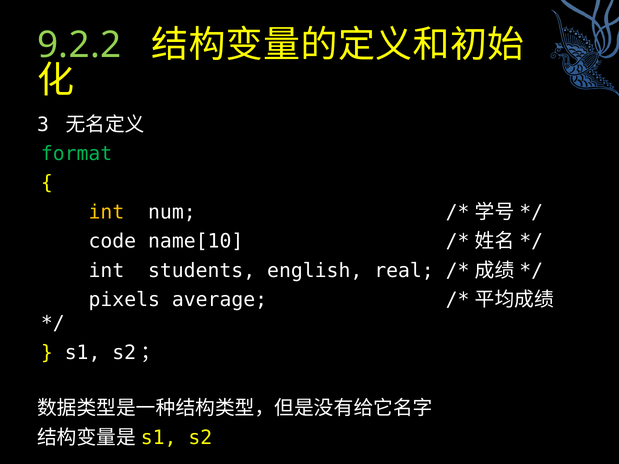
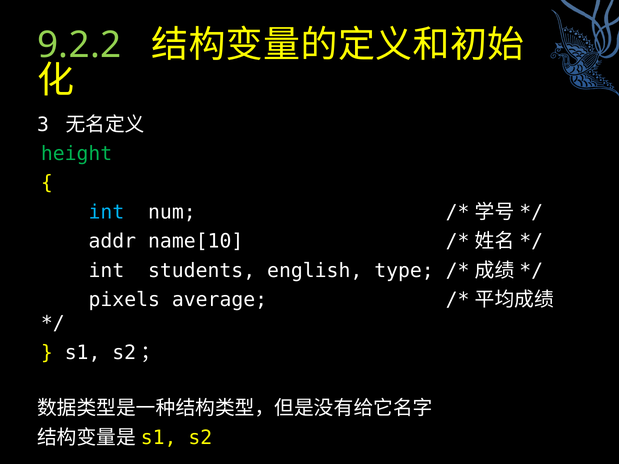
format: format -> height
int at (106, 212) colour: yellow -> light blue
code: code -> addr
real: real -> type
